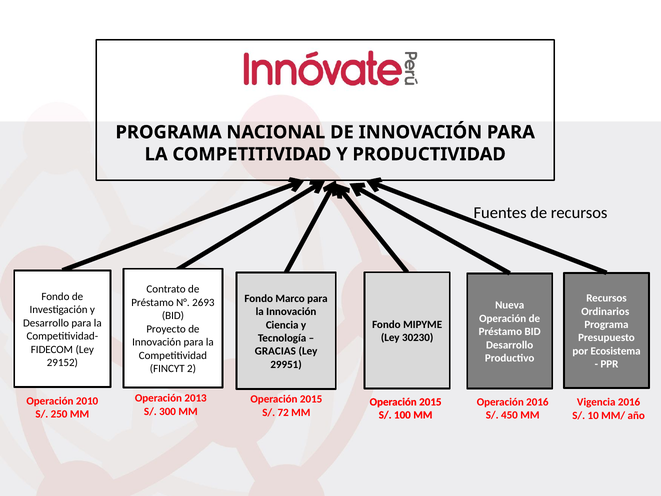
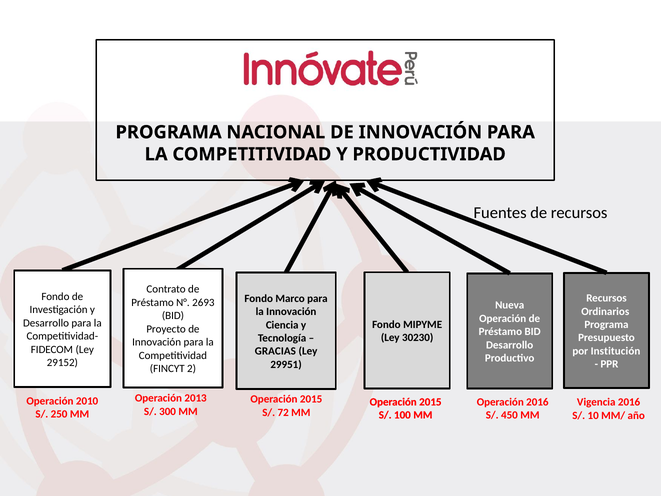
Ecosistema: Ecosistema -> Institución
